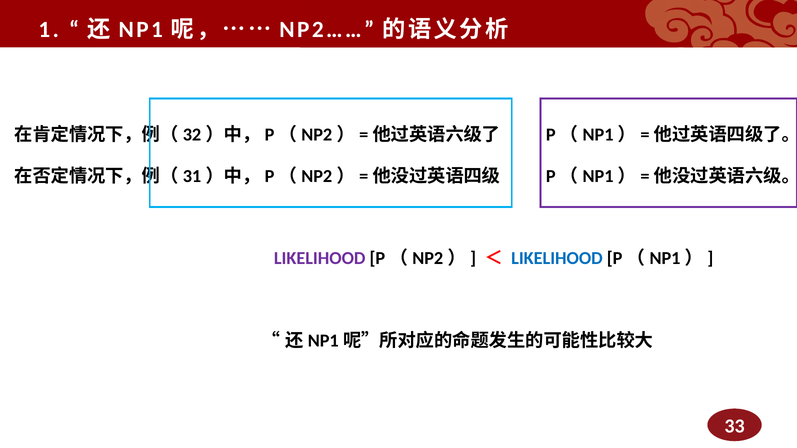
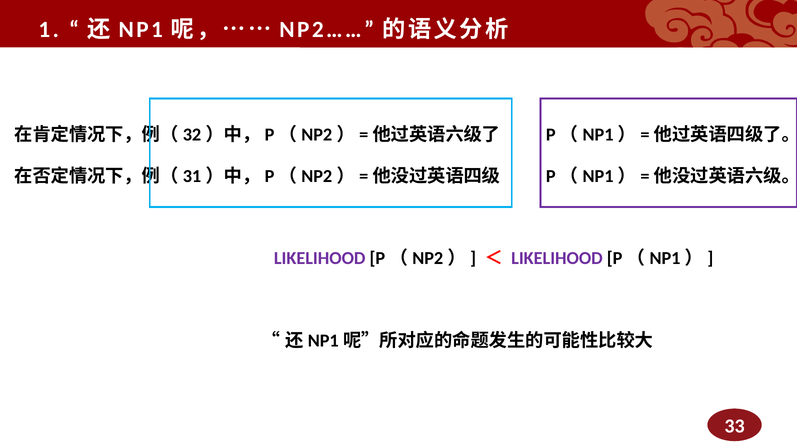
LIKELIHOOD at (557, 259) colour: blue -> purple
